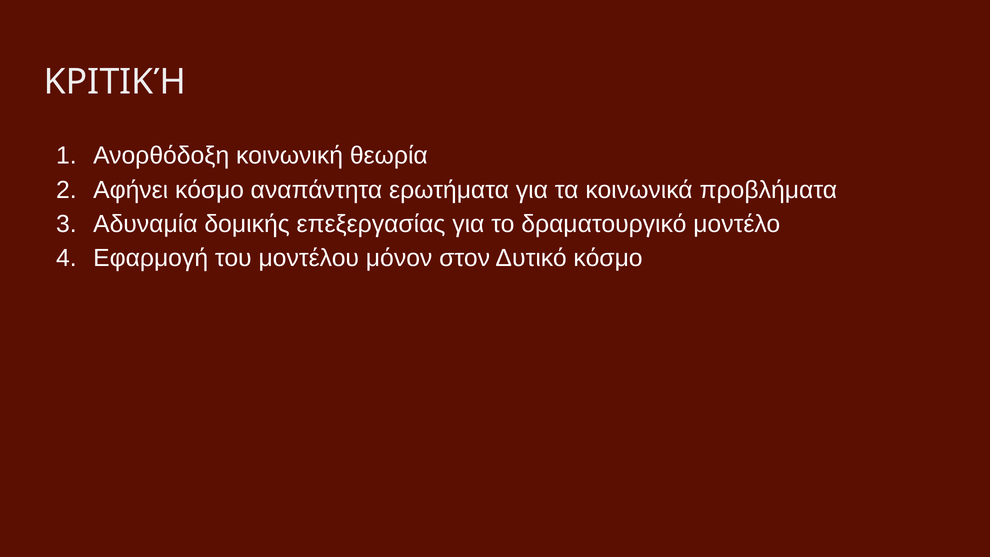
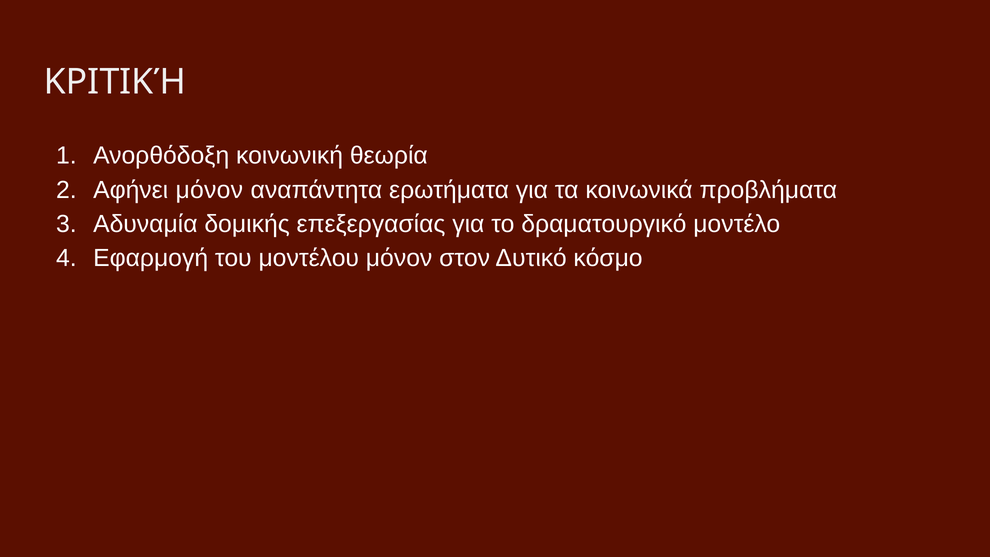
Αφήνει κόσμο: κόσμο -> μόνον
